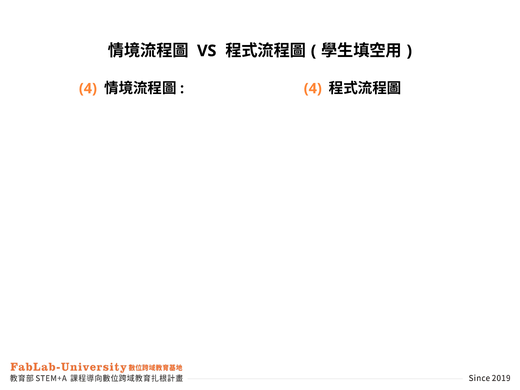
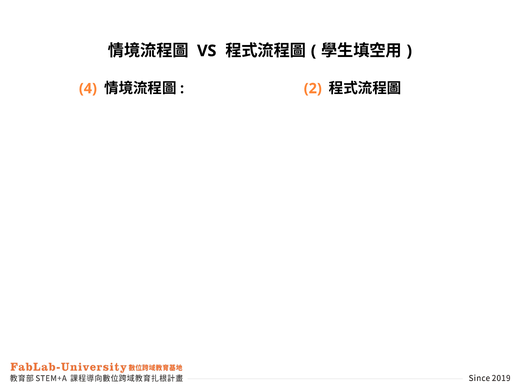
4 at (313, 88): 4 -> 2
